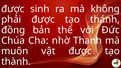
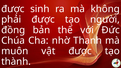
thánh: thánh -> người
